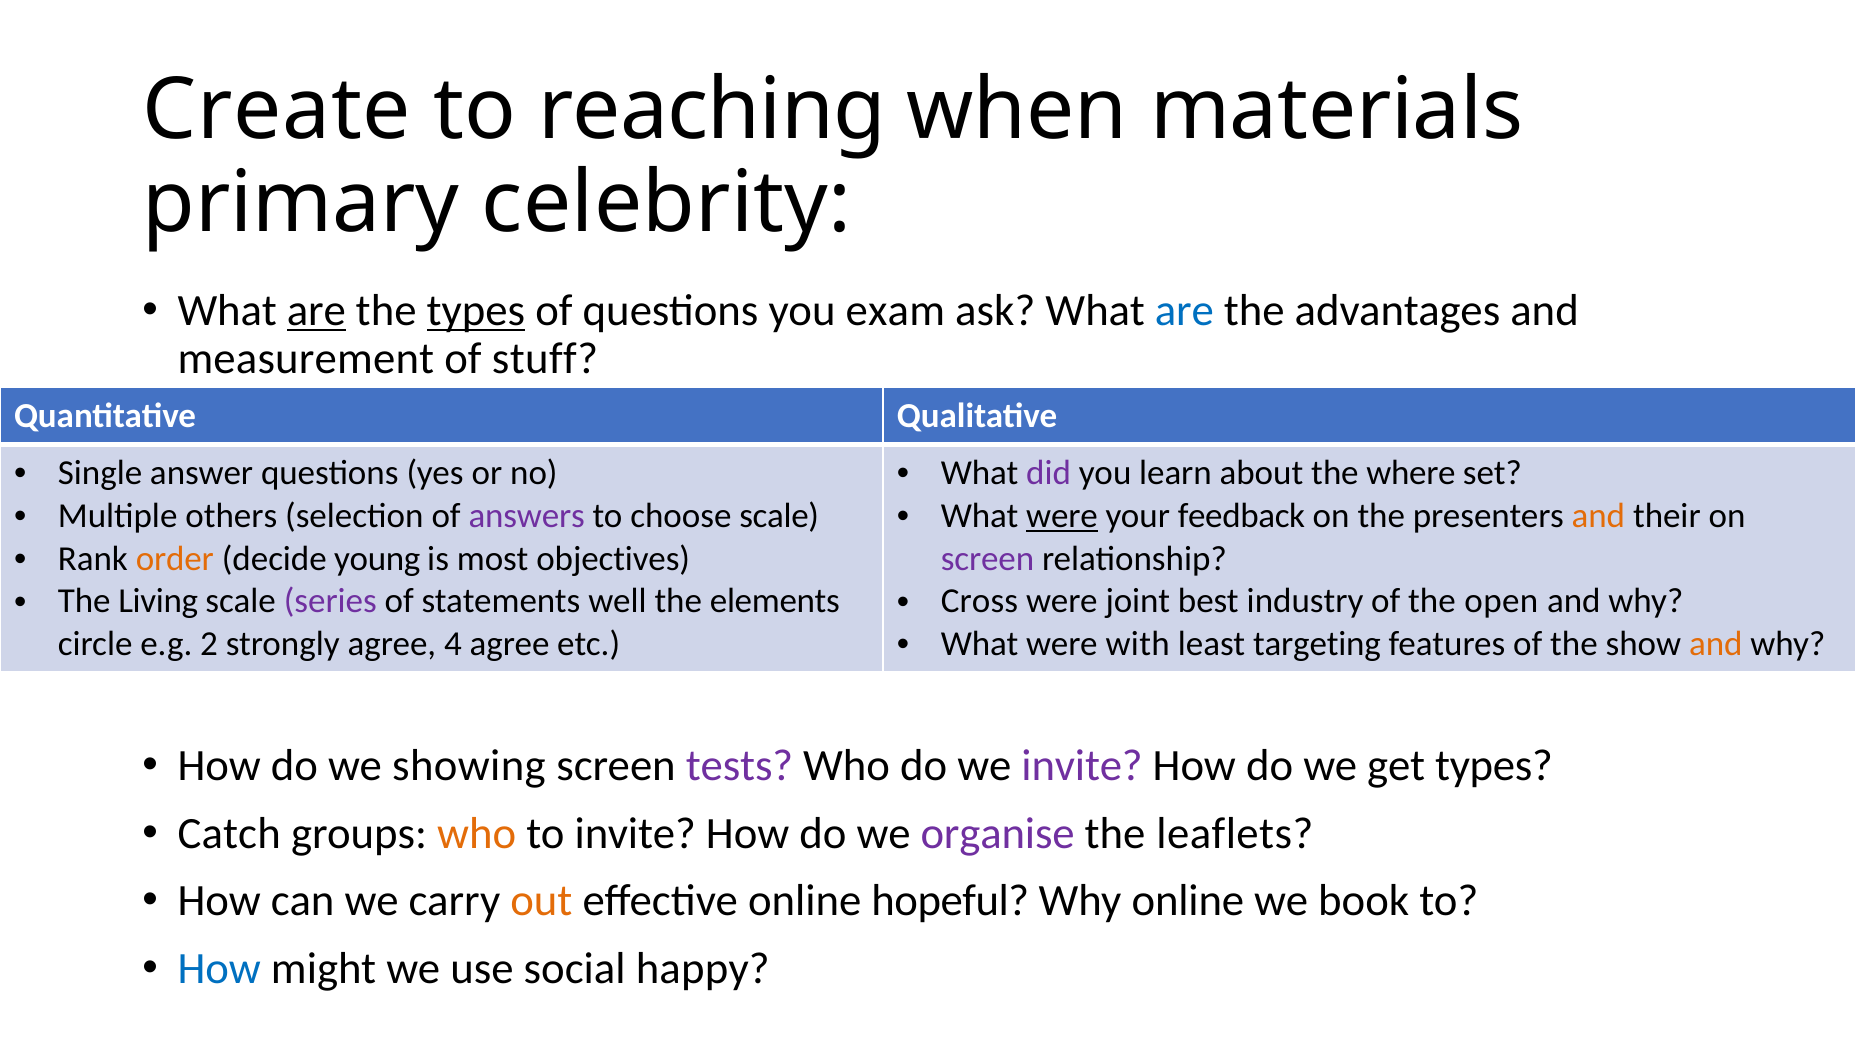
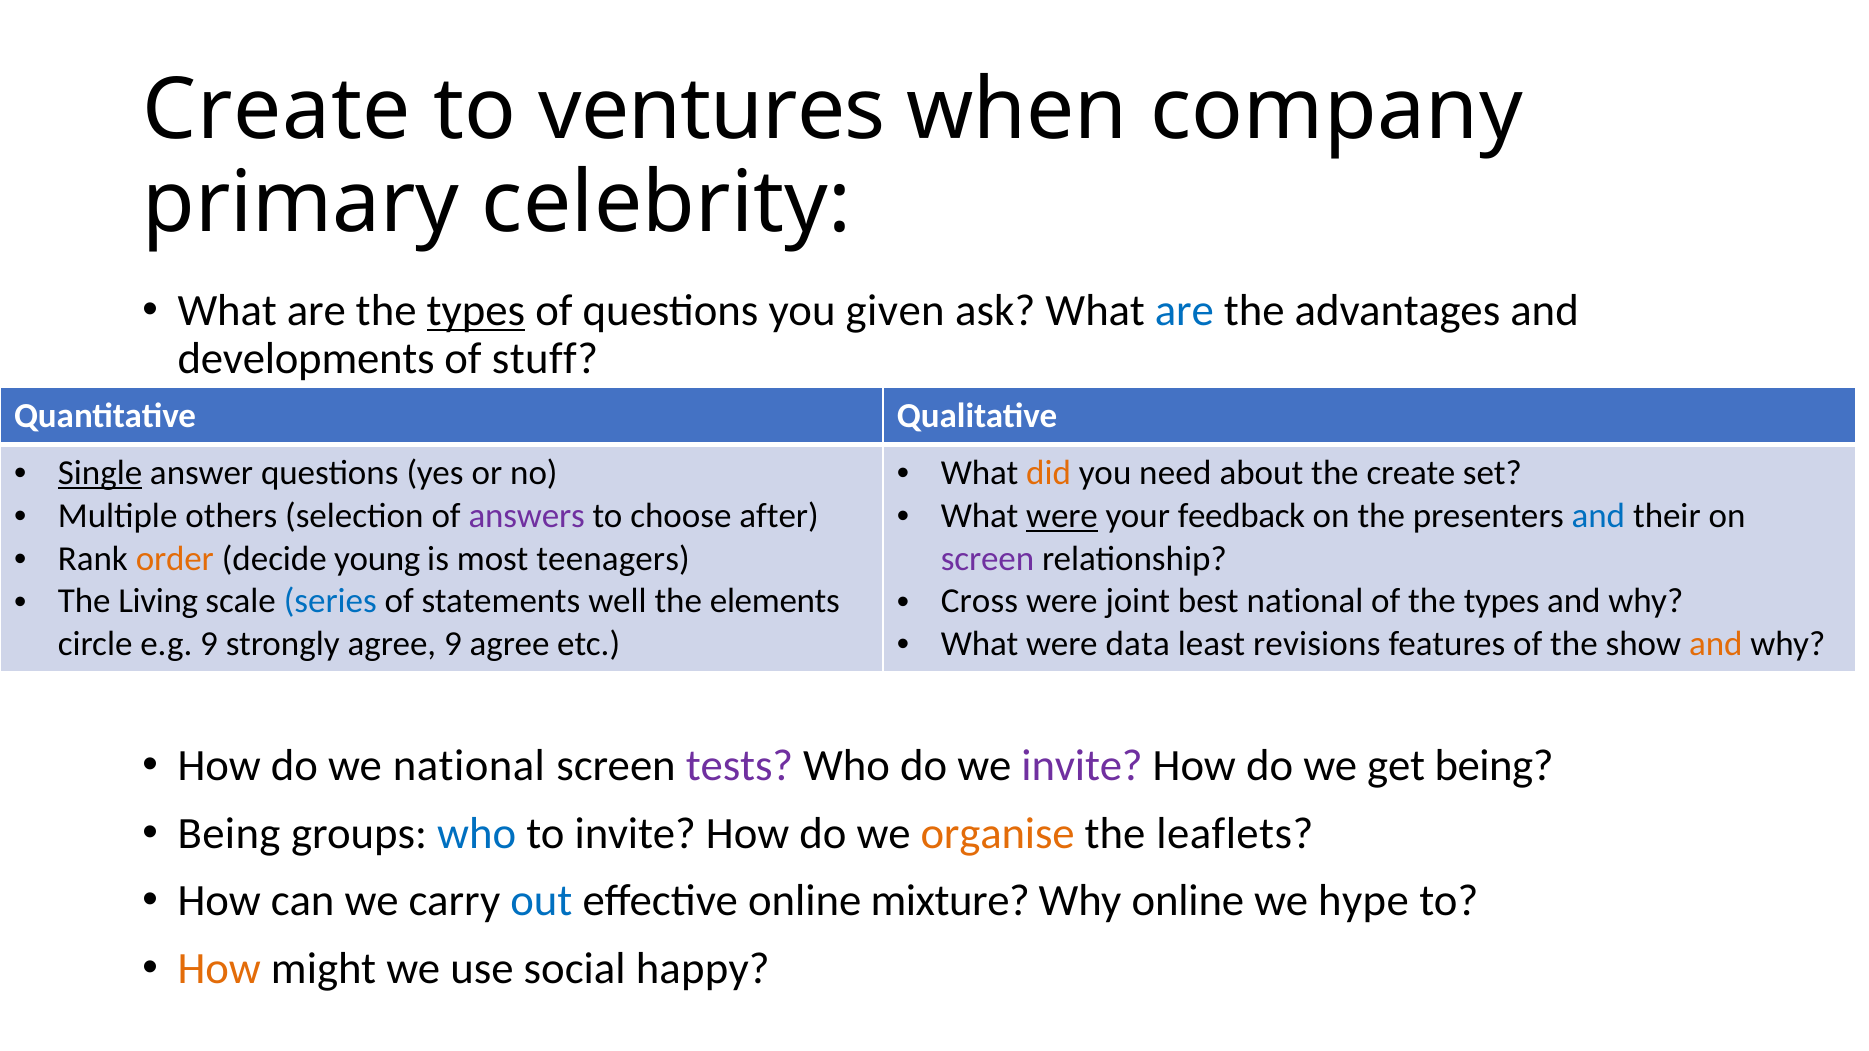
reaching: reaching -> ventures
materials: materials -> company
are at (316, 311) underline: present -> none
exam: exam -> given
measurement: measurement -> developments
Single underline: none -> present
did colour: purple -> orange
learn: learn -> need
the where: where -> create
choose scale: scale -> after
and at (1598, 516) colour: orange -> blue
objectives: objectives -> teenagers
series colour: purple -> blue
best industry: industry -> national
of the open: open -> types
with: with -> data
targeting: targeting -> revisions
e.g 2: 2 -> 9
agree 4: 4 -> 9
we showing: showing -> national
get types: types -> being
Catch at (229, 834): Catch -> Being
who at (477, 834) colour: orange -> blue
organise colour: purple -> orange
out colour: orange -> blue
hopeful: hopeful -> mixture
book: book -> hype
How at (219, 969) colour: blue -> orange
